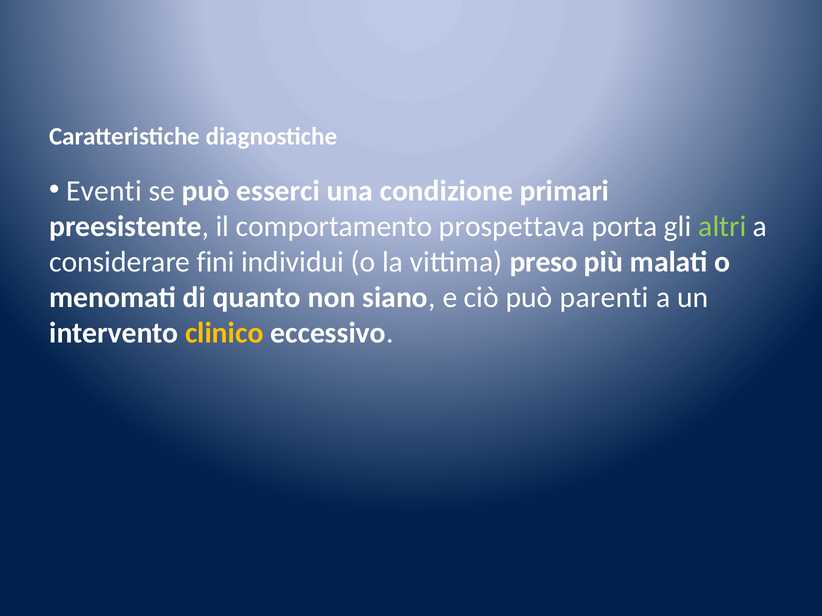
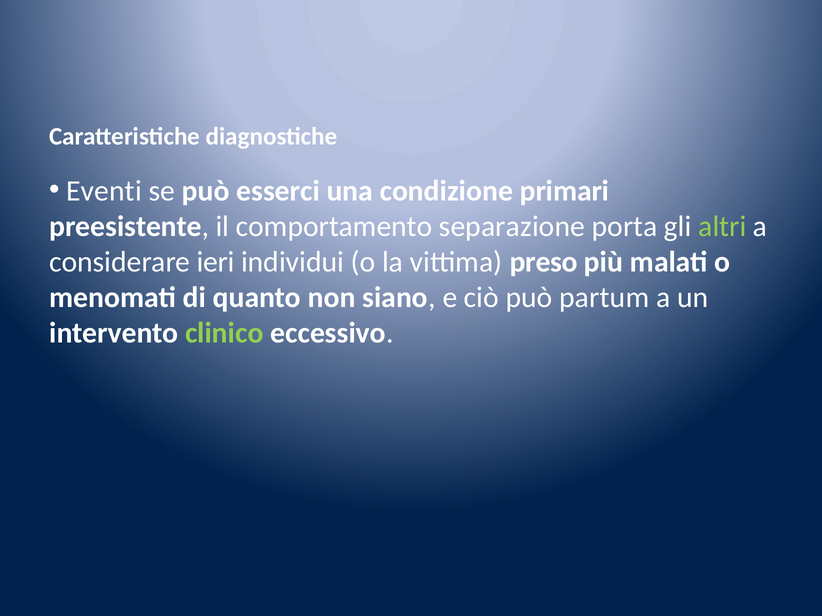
prospettava: prospettava -> separazione
fini: fini -> ieri
parenti: parenti -> partum
clinico colour: yellow -> light green
